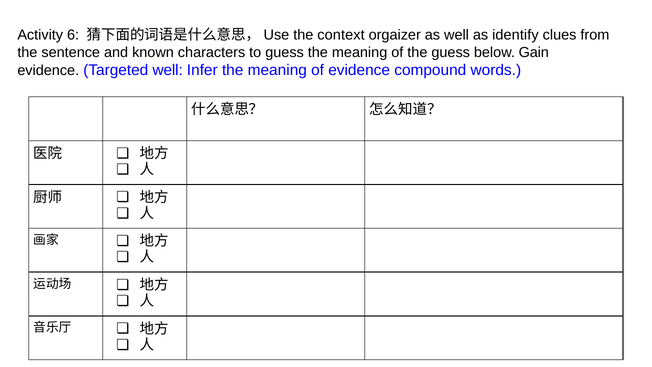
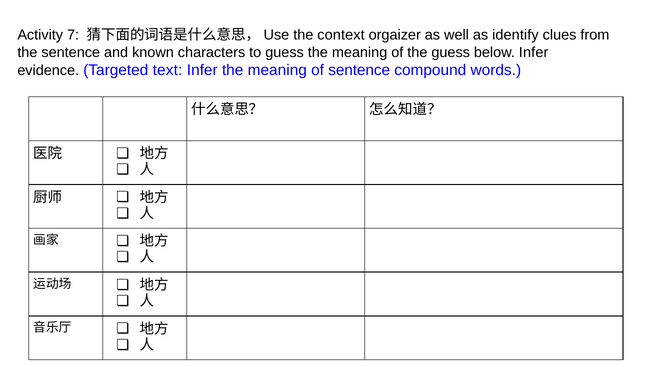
6: 6 -> 7
below Gain: Gain -> Infer
Targeted well: well -> text
of evidence: evidence -> sentence
